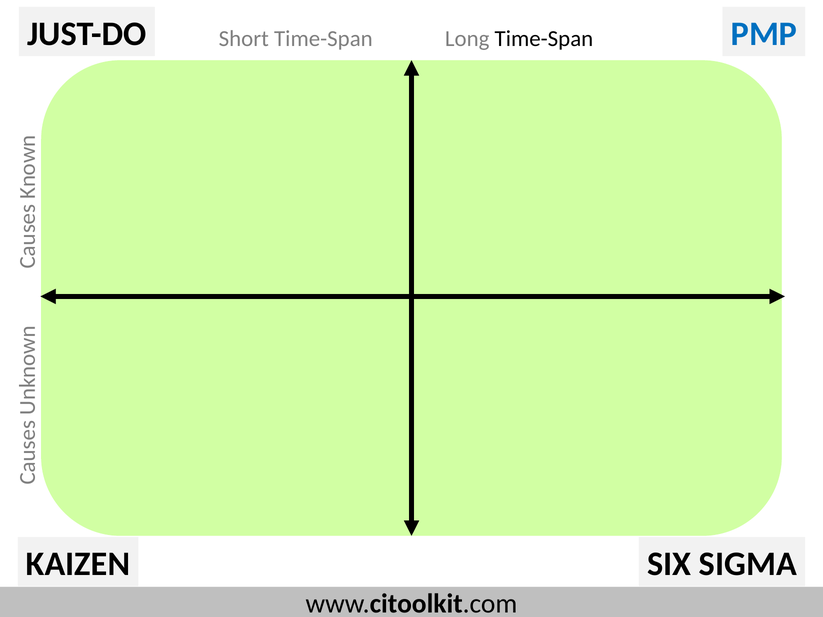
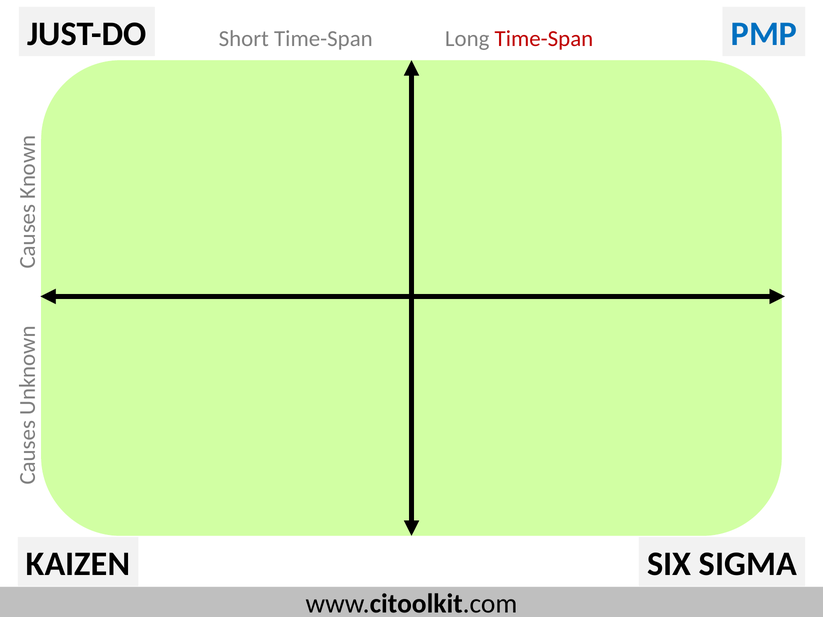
Time-Span at (544, 39) colour: black -> red
